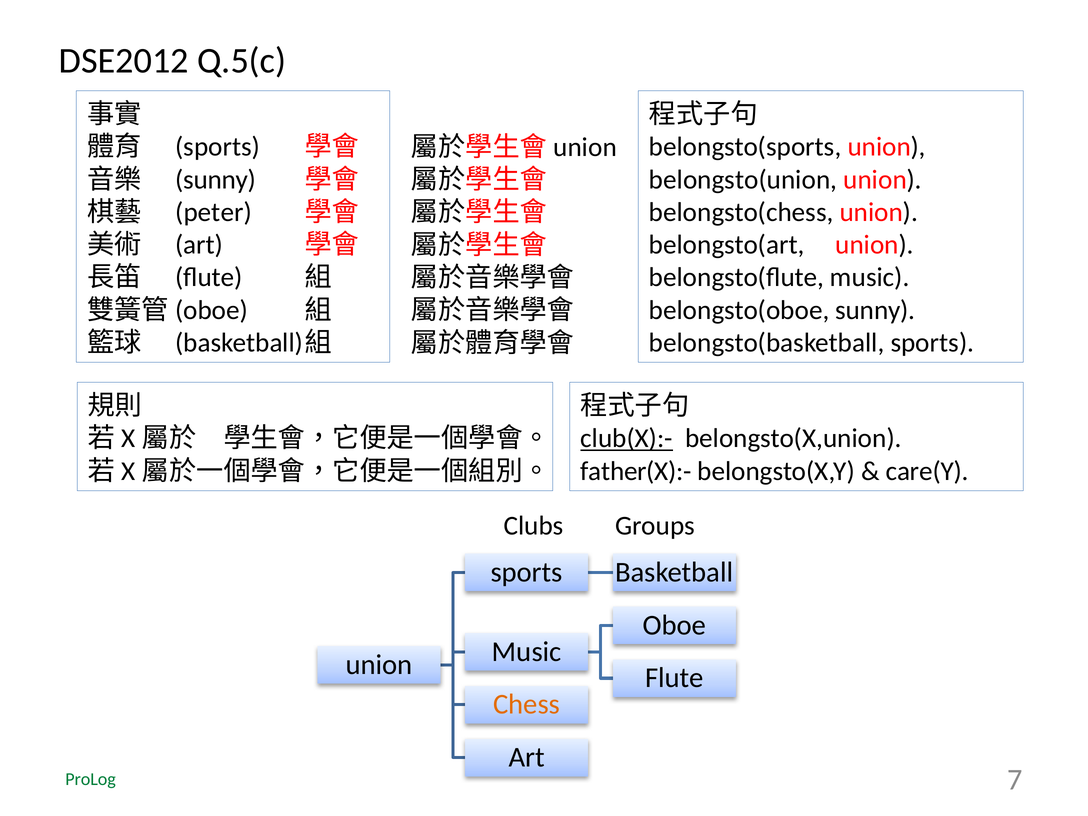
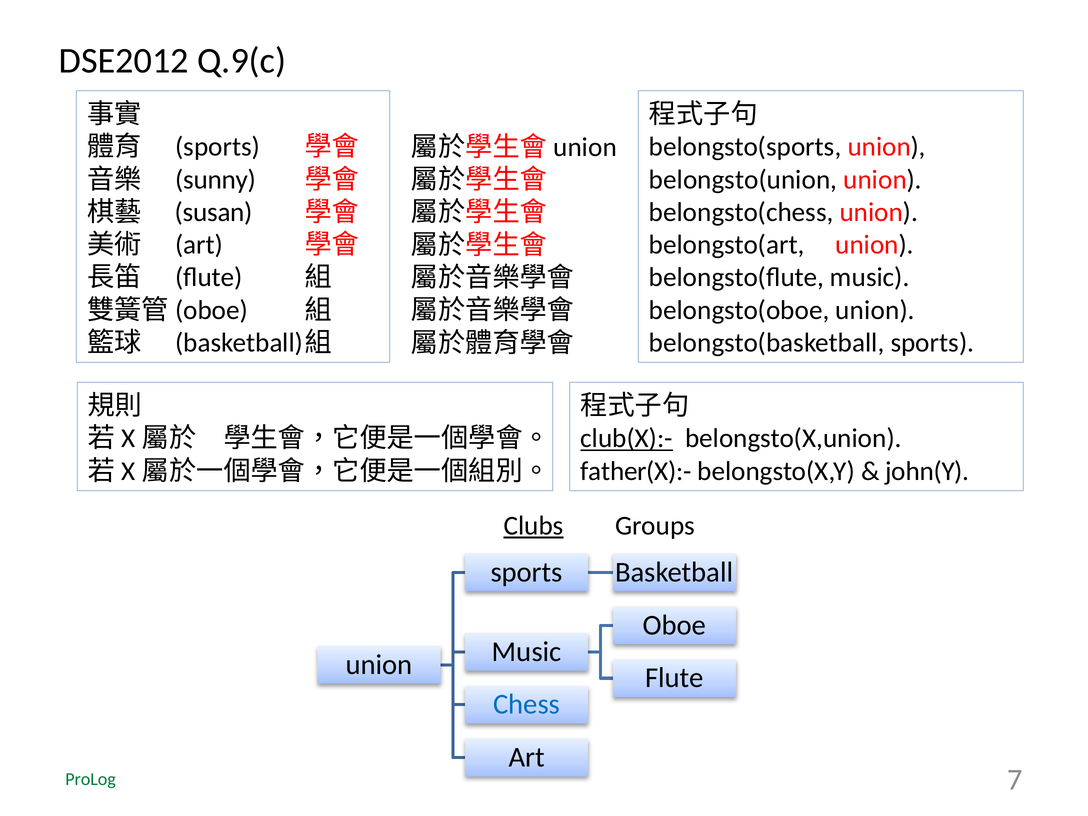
Q.5(c: Q.5(c -> Q.9(c
peter: peter -> susan
belongsto(oboe sunny: sunny -> union
care(Y: care(Y -> john(Y
Clubs underline: none -> present
Chess colour: orange -> blue
